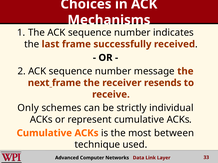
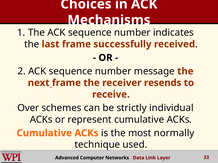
Only: Only -> Over
between: between -> normally
